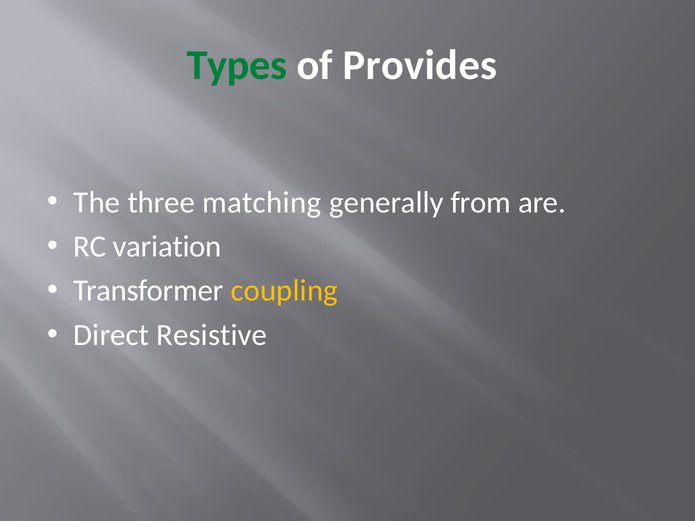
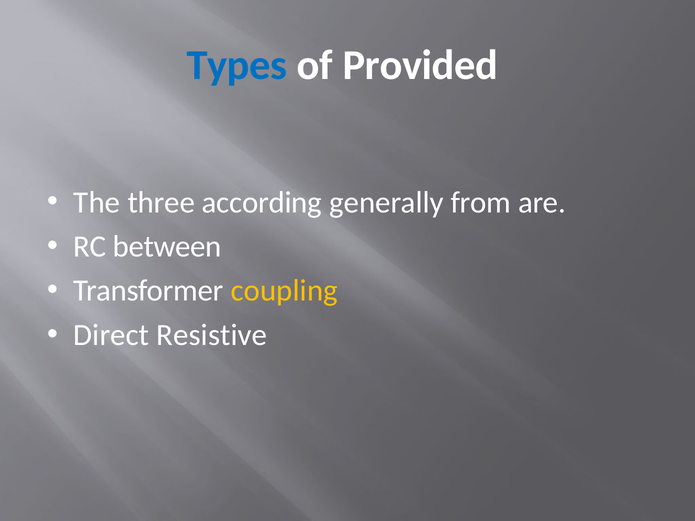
Types colour: green -> blue
Provides: Provides -> Provided
matching: matching -> according
variation: variation -> between
